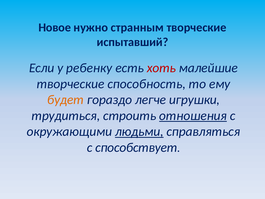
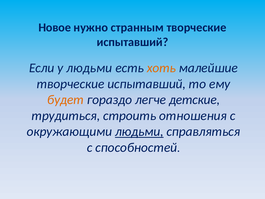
у ребенку: ребенку -> людьми
хоть colour: red -> orange
способность at (147, 84): способность -> испытавший
игрушки: игрушки -> детские
отношения underline: present -> none
способствует: способствует -> способностей
